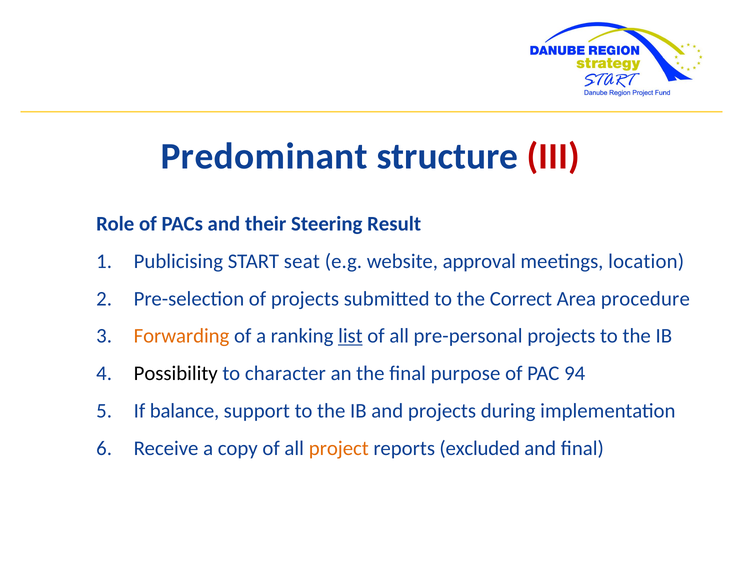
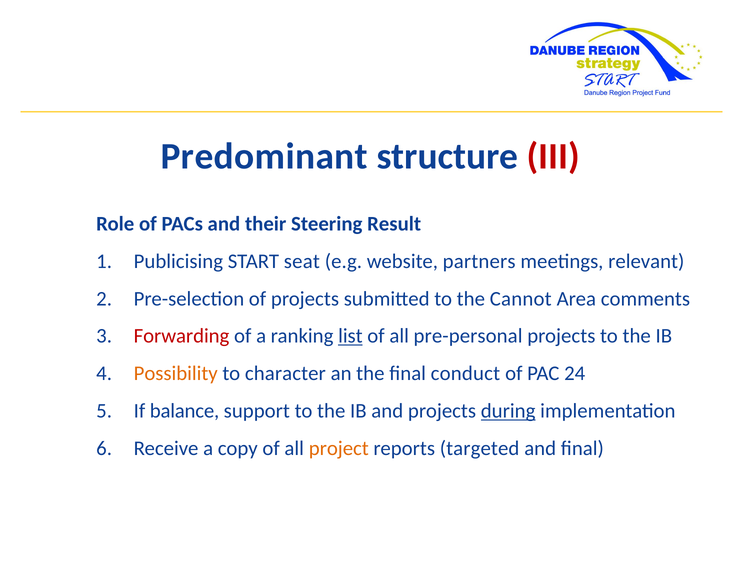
approval: approval -> partners
location: location -> relevant
Correct: Correct -> Cannot
procedure: procedure -> comments
Forwarding colour: orange -> red
Possibility colour: black -> orange
purpose: purpose -> conduct
94: 94 -> 24
during underline: none -> present
excluded: excluded -> targeted
